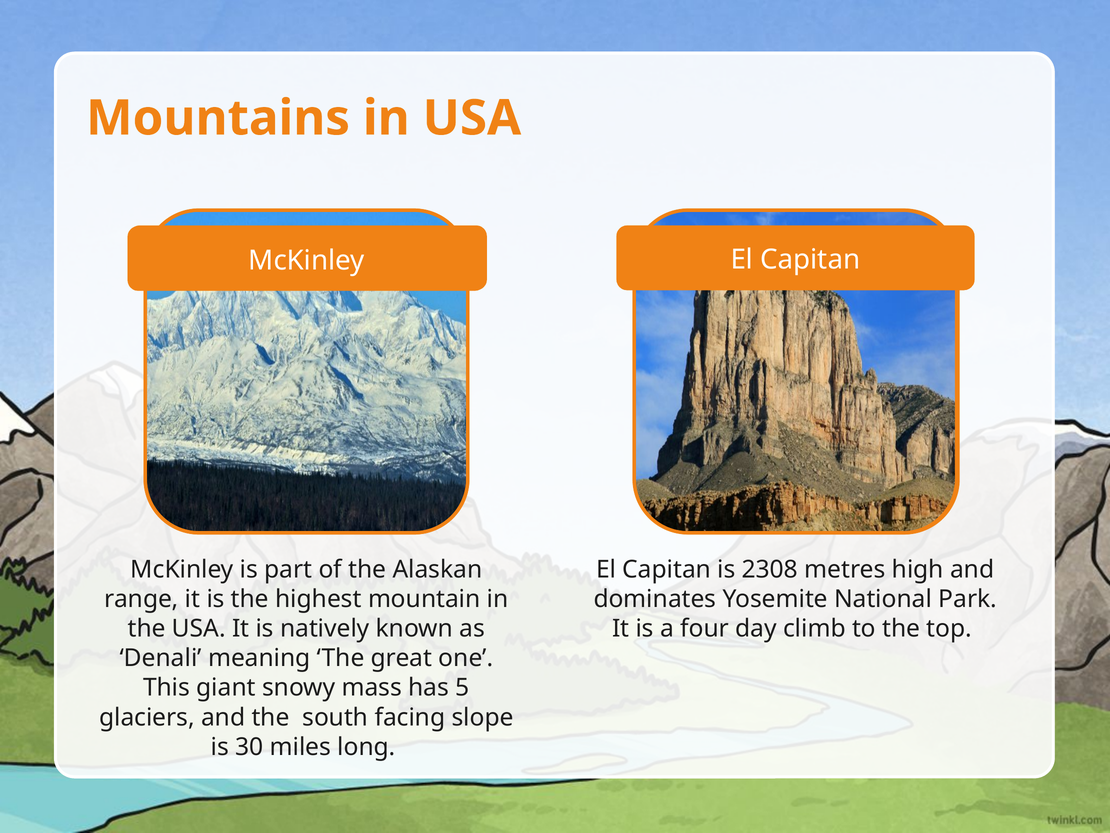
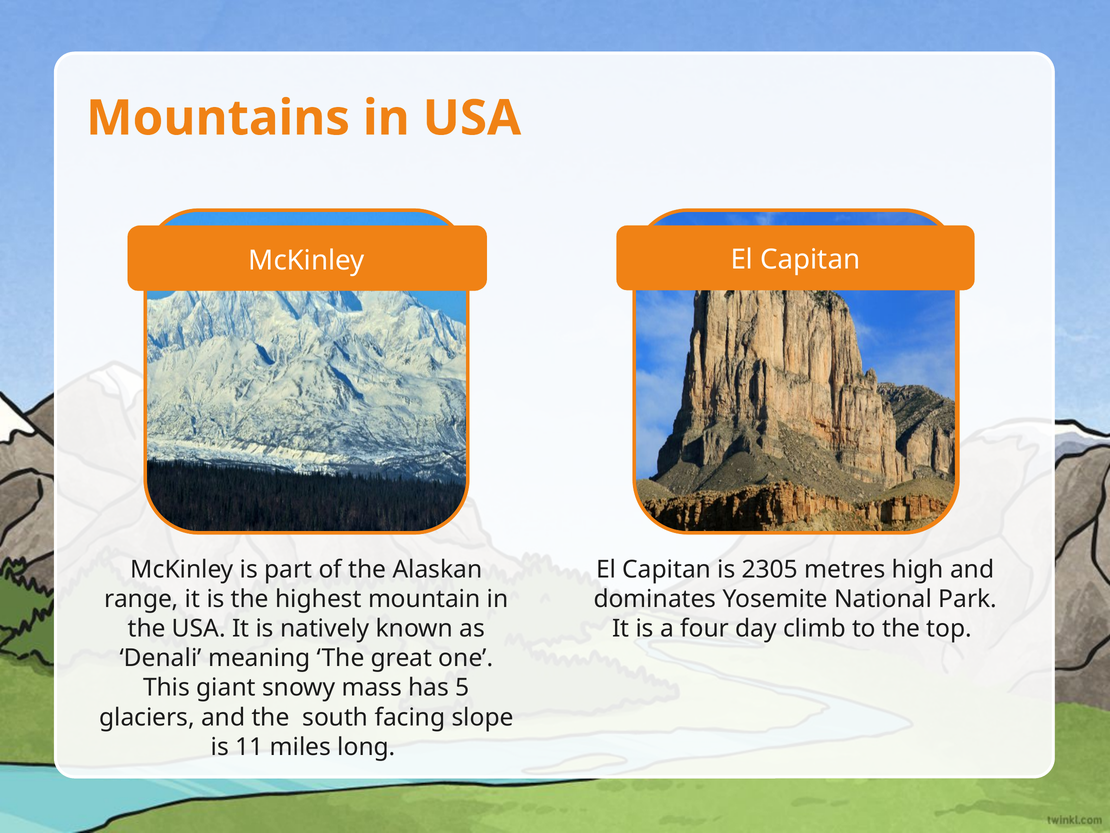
2308: 2308 -> 2305
30: 30 -> 11
